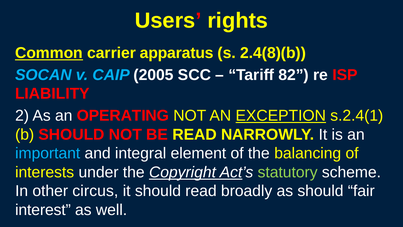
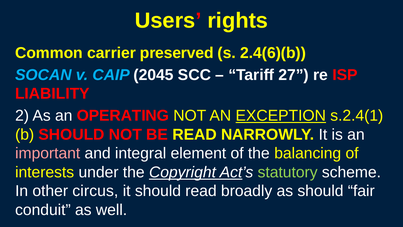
Common underline: present -> none
apparatus: apparatus -> preserved
2.4(8)(b: 2.4(8)(b -> 2.4(6)(b
2005: 2005 -> 2045
82: 82 -> 27
important colour: light blue -> pink
interest: interest -> conduit
